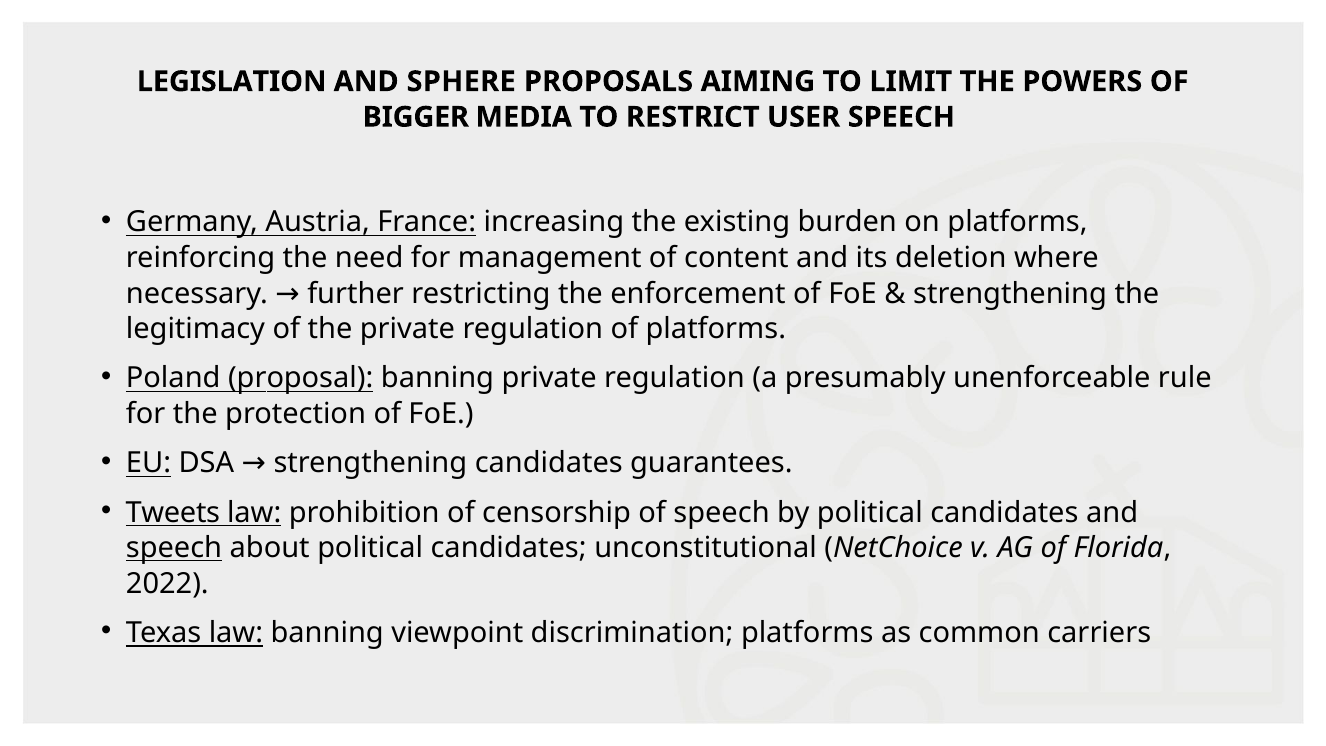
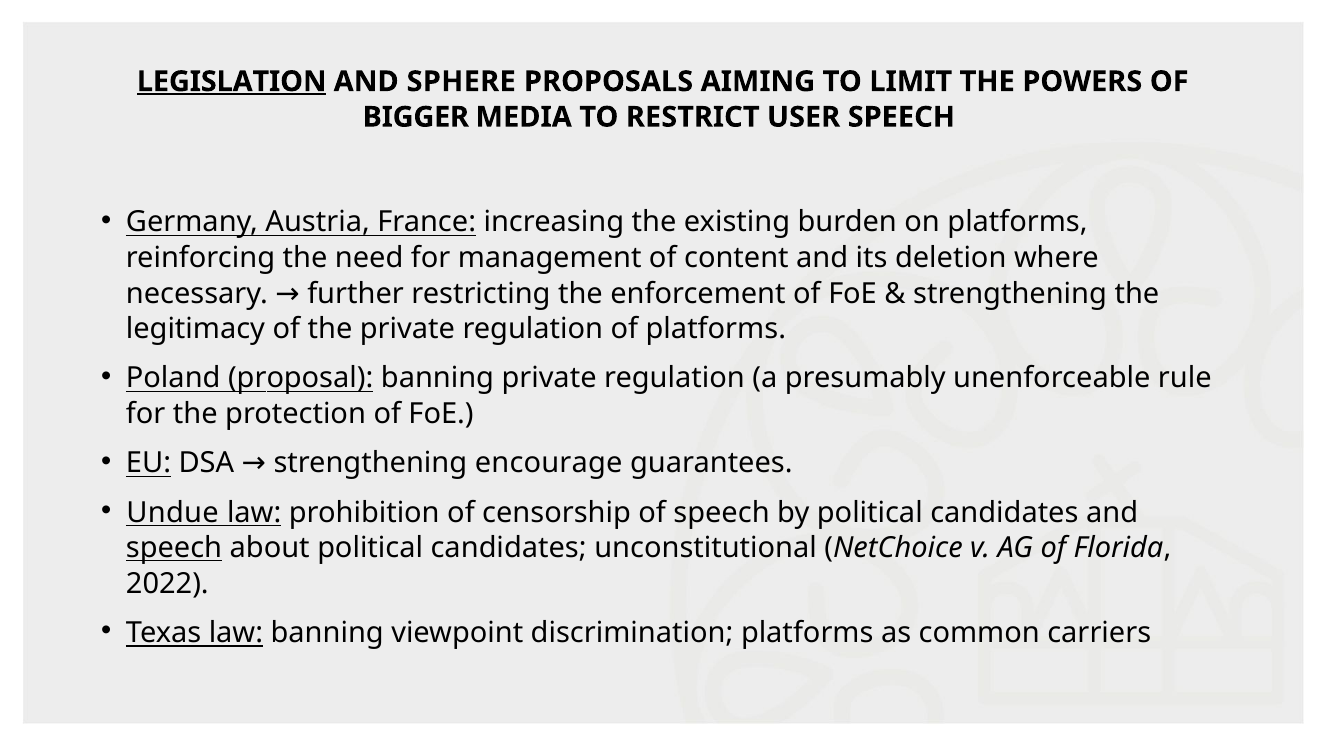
LEGISLATION underline: none -> present
strengthening candidates: candidates -> encourage
Tweets: Tweets -> Undue
